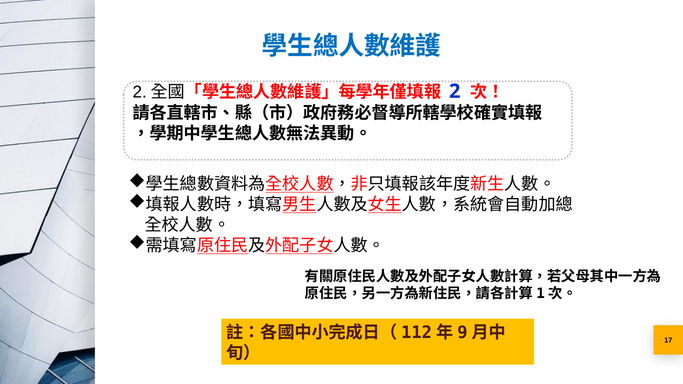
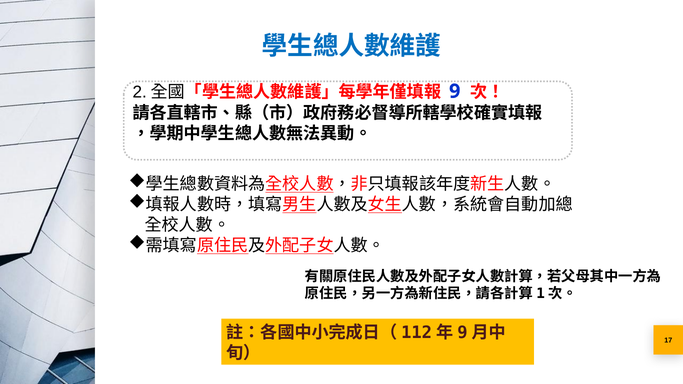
2: 2 -> 9
